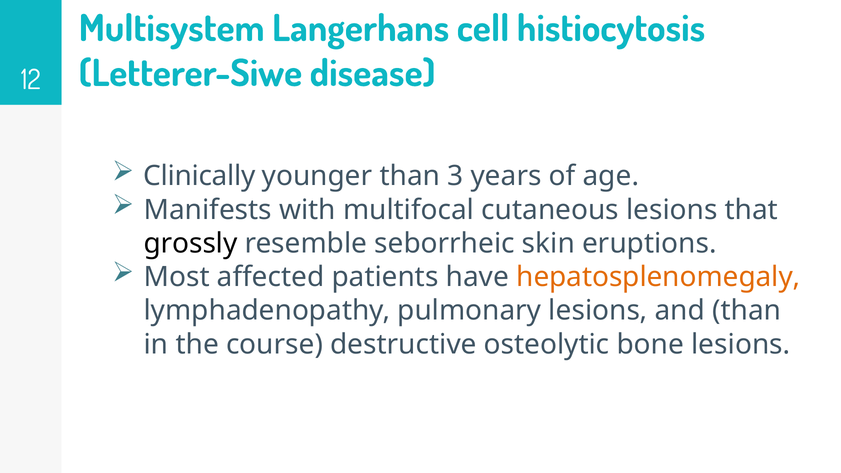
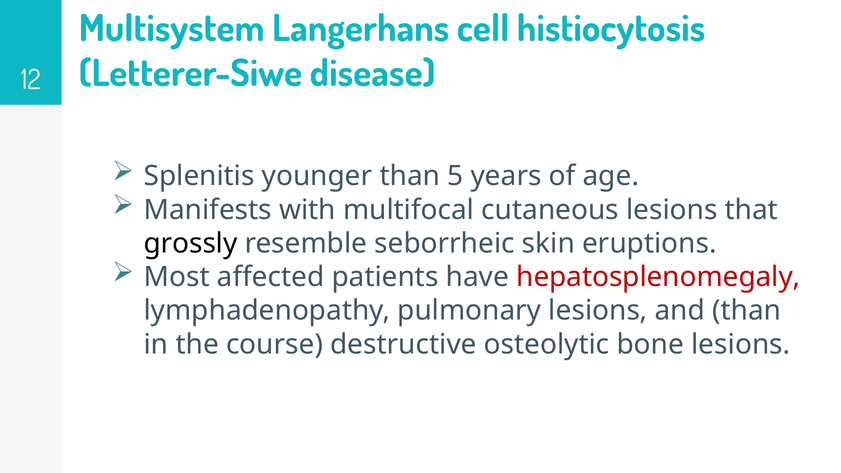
Clinically: Clinically -> Splenitis
3: 3 -> 5
hepatosplenomegaly colour: orange -> red
